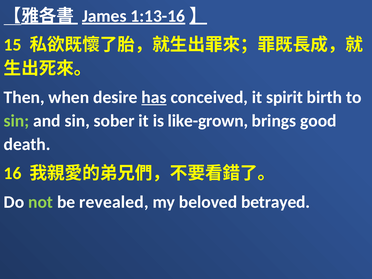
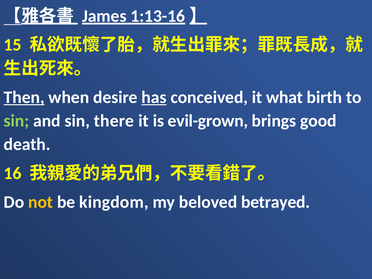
Then underline: none -> present
spirit: spirit -> what
sober: sober -> there
like-grown: like-grown -> evil-grown
not colour: light green -> yellow
revealed: revealed -> kingdom
